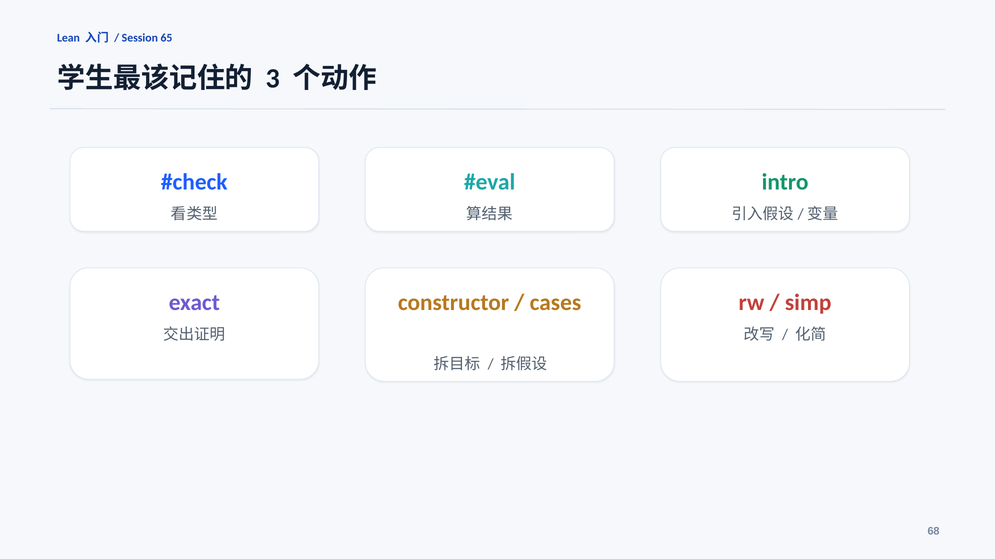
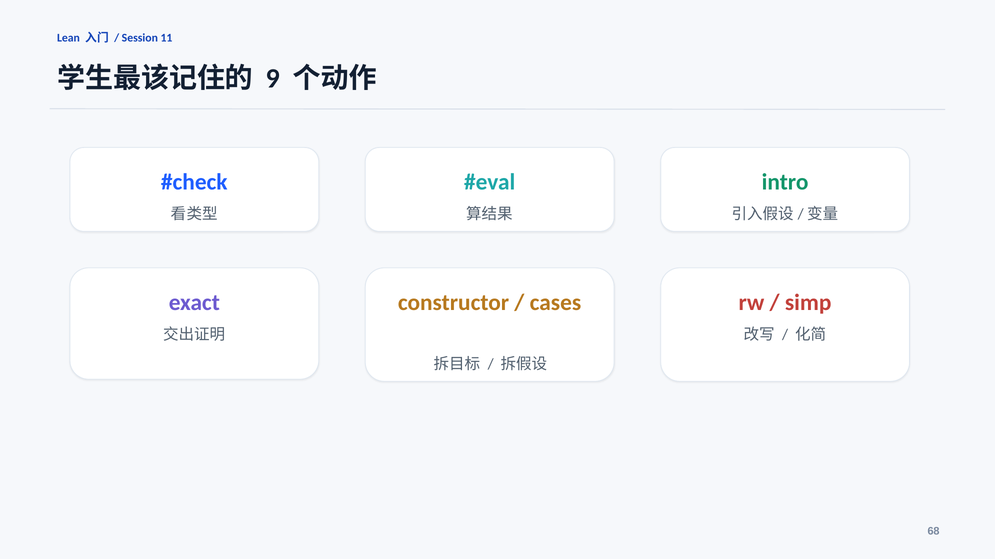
65: 65 -> 11
3: 3 -> 9
